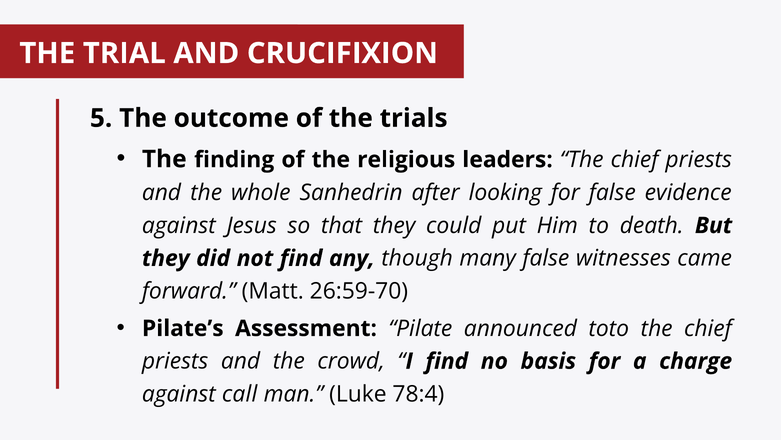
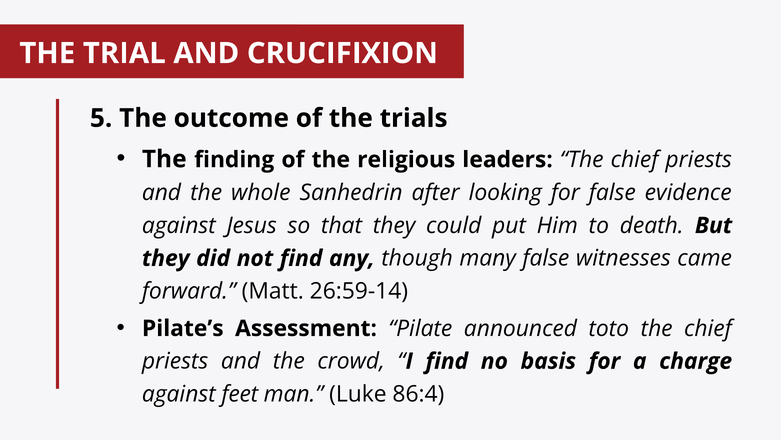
26:59-70: 26:59-70 -> 26:59-14
call: call -> feet
78:4: 78:4 -> 86:4
